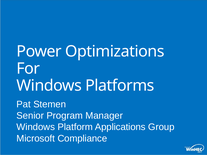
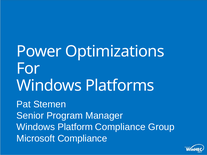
Platform Applications: Applications -> Compliance
